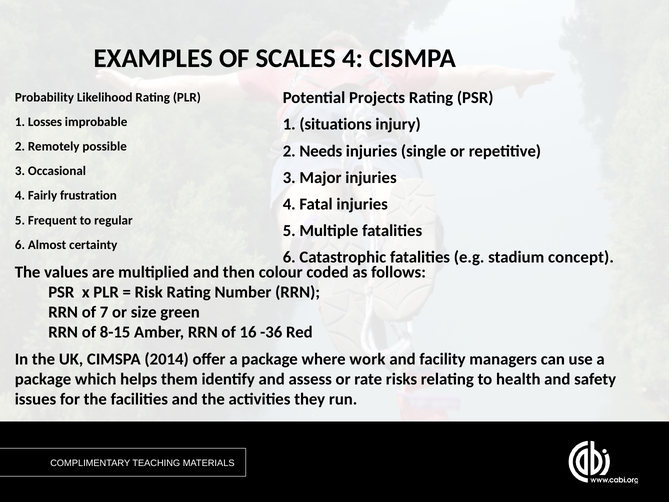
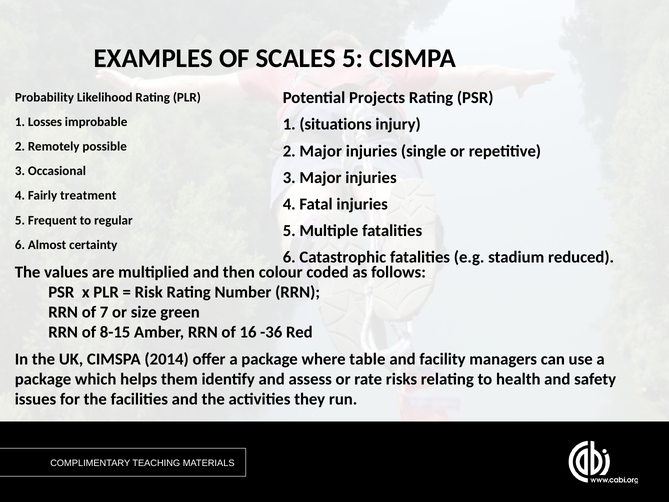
SCALES 4: 4 -> 5
2 Needs: Needs -> Major
frustration: frustration -> treatment
concept: concept -> reduced
work: work -> table
